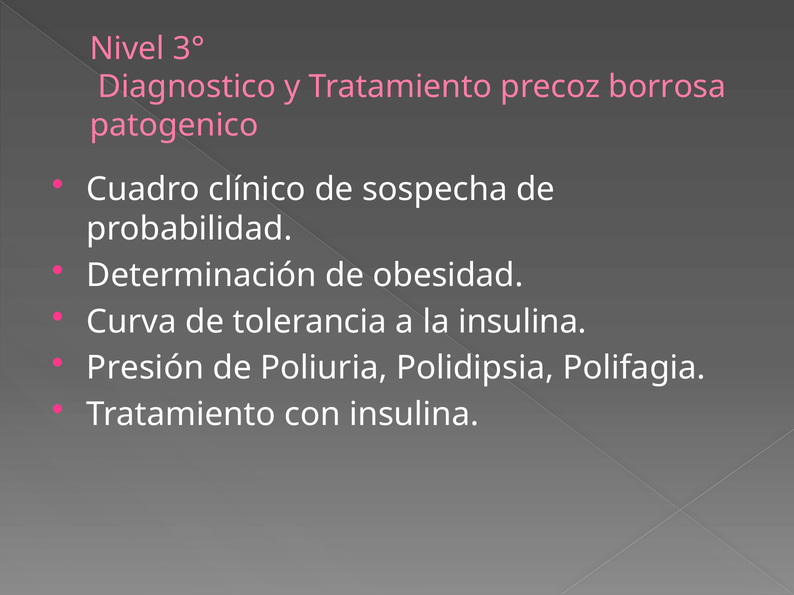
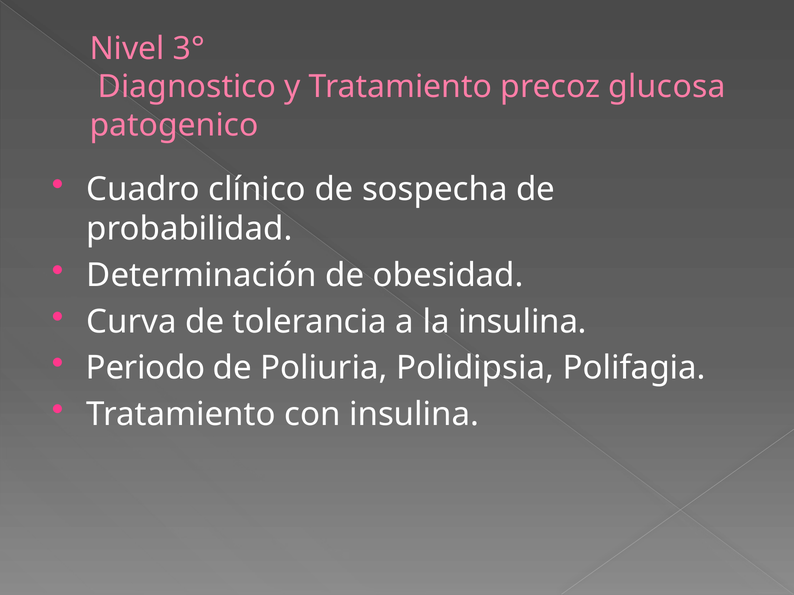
borrosa: borrosa -> glucosa
Presión: Presión -> Periodo
